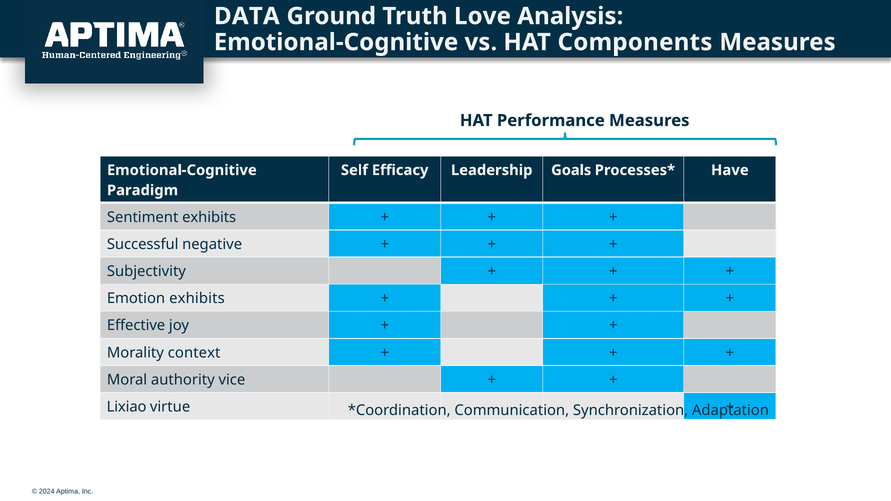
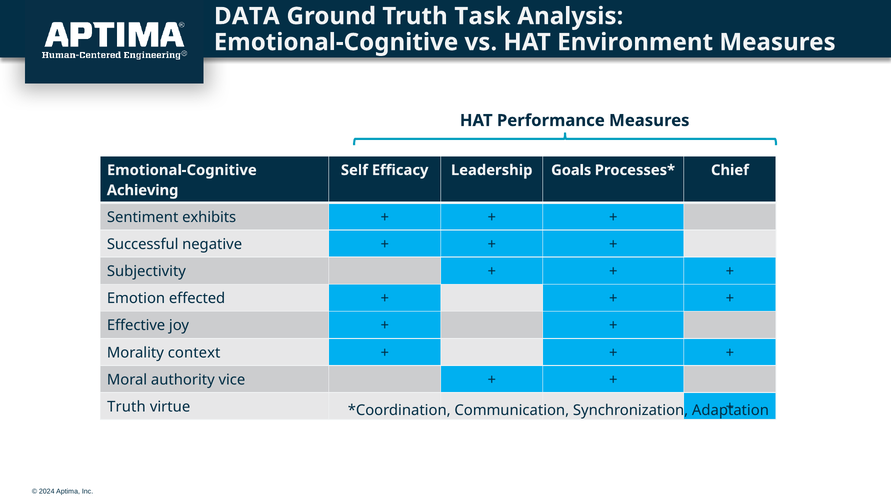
Love: Love -> Task
Components: Components -> Environment
Have: Have -> Chief
Paradigm: Paradigm -> Achieving
Emotion exhibits: exhibits -> effected
Lixiao at (127, 407): Lixiao -> Truth
